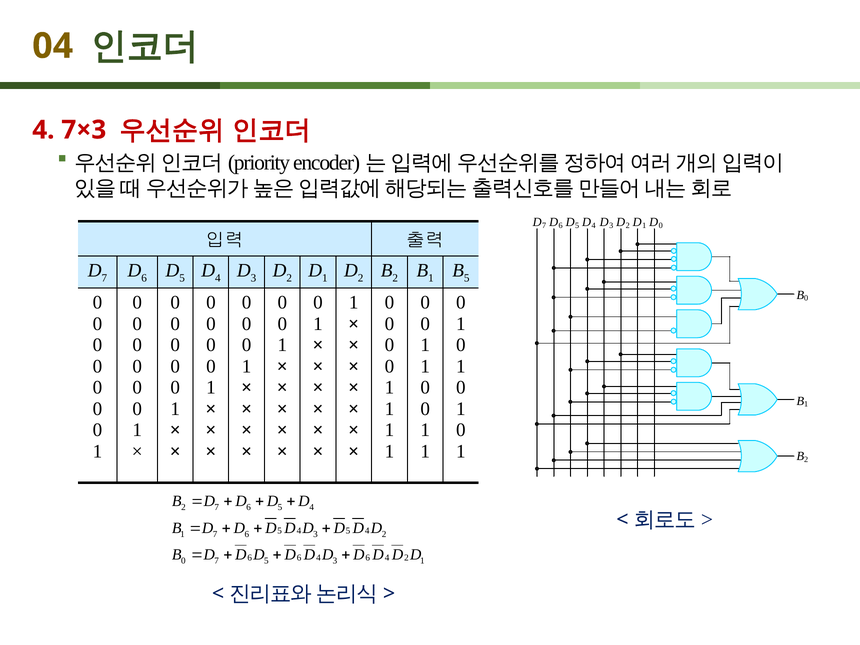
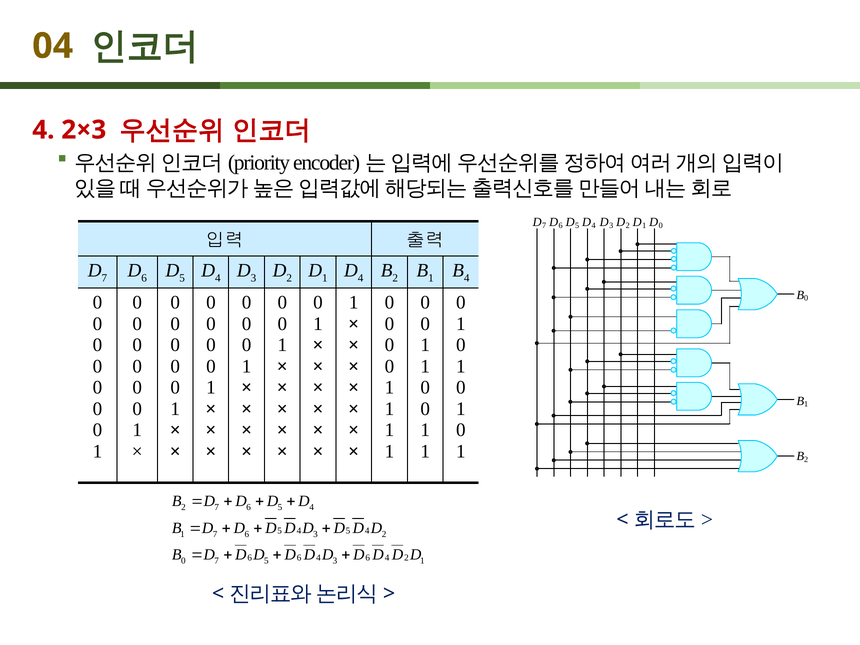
7×3: 7×3 -> 2×3
2 at (361, 278): 2 -> 4
5 at (467, 278): 5 -> 4
